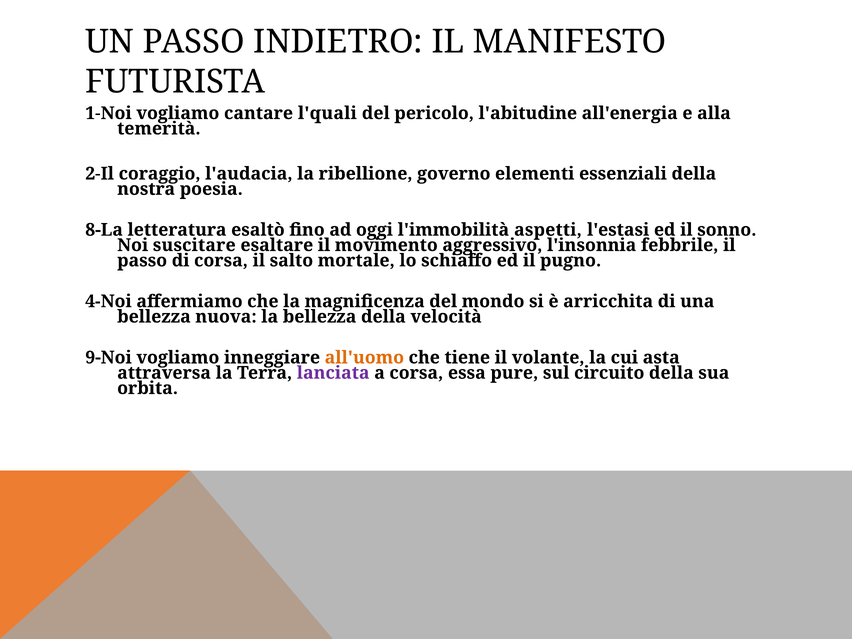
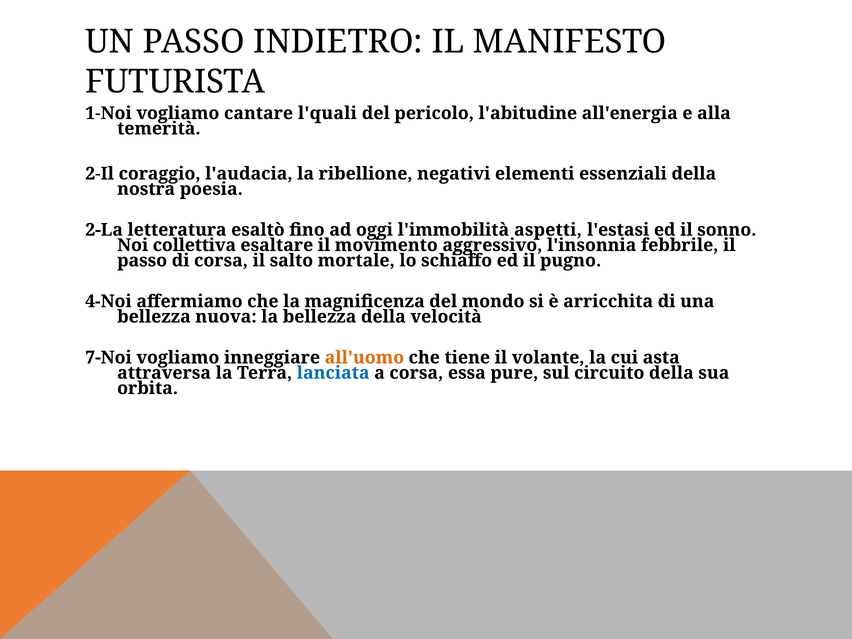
governo: governo -> negativi
8-La: 8-La -> 2-La
suscitare: suscitare -> collettiva
9-Noi: 9-Noi -> 7-Noi
lanciata colour: purple -> blue
